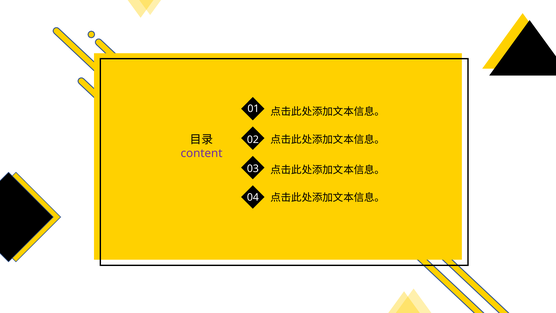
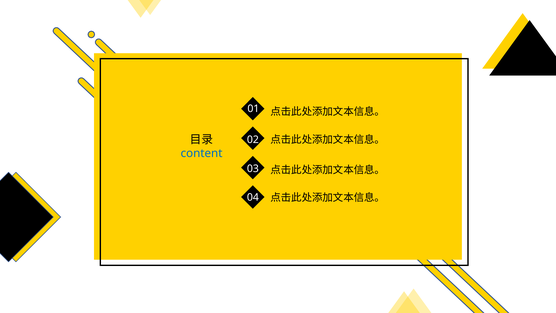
content colour: purple -> blue
